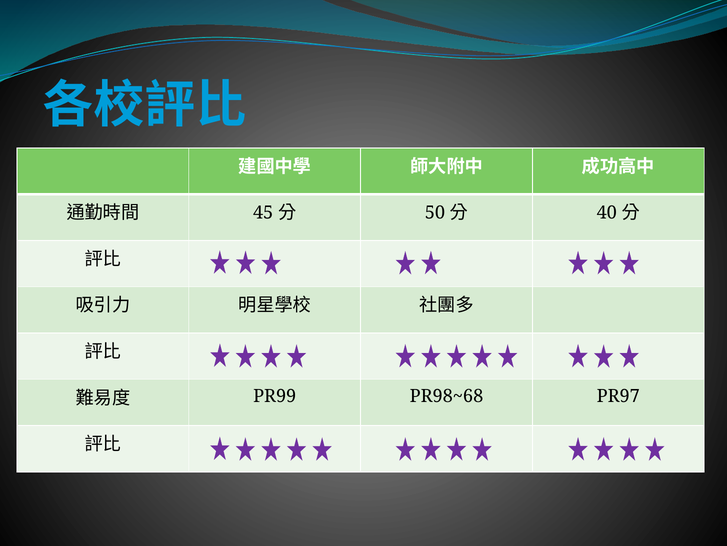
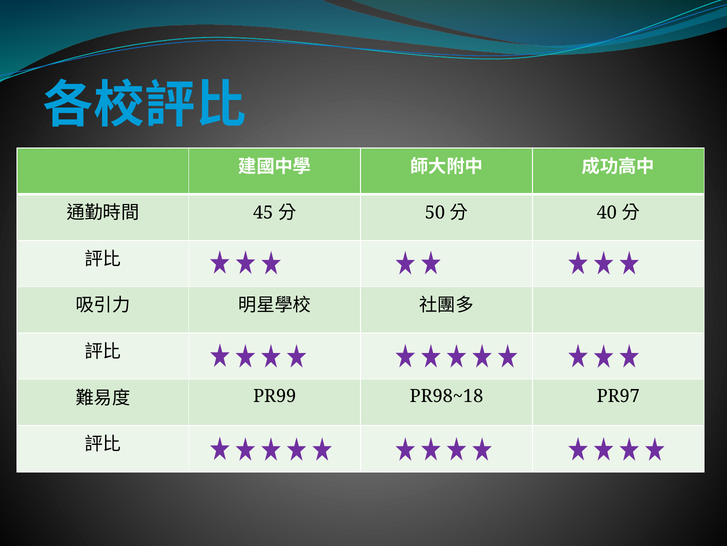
PR98~68: PR98~68 -> PR98~18
